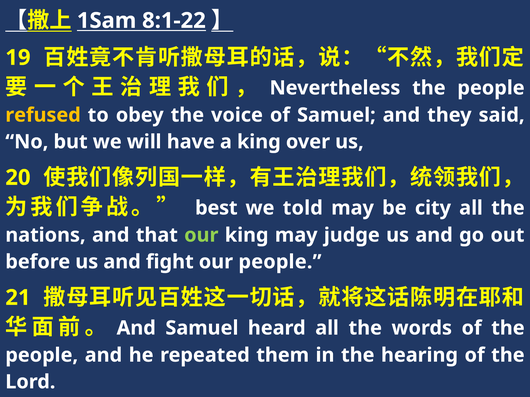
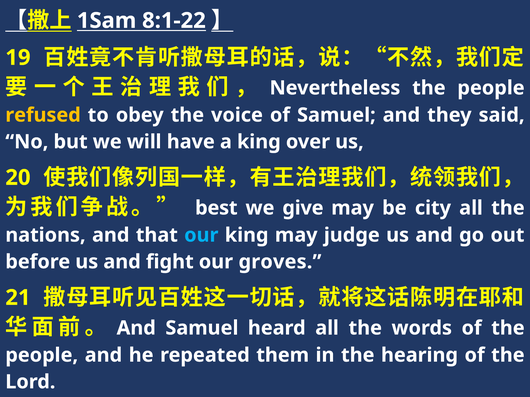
told: told -> give
our at (201, 235) colour: light green -> light blue
our people: people -> groves
